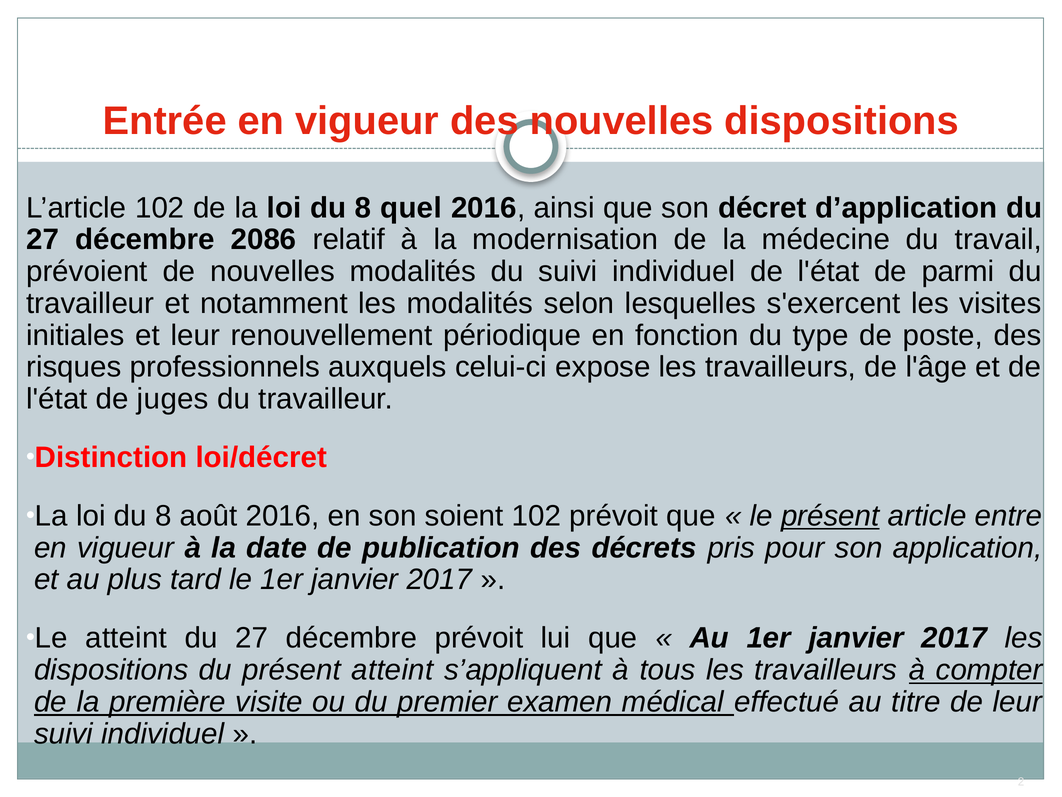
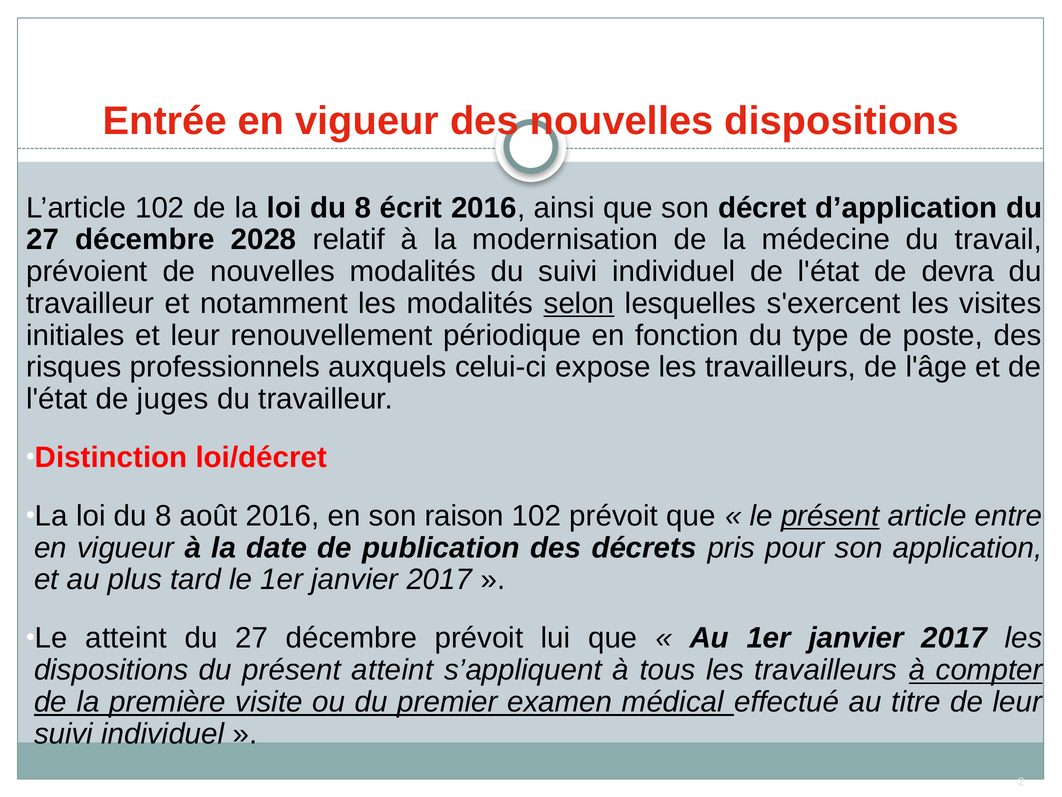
quel: quel -> écrit
2086: 2086 -> 2028
parmi: parmi -> devra
selon underline: none -> present
soient: soient -> raison
